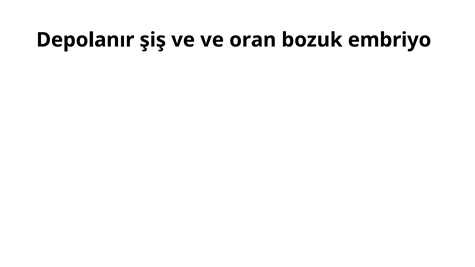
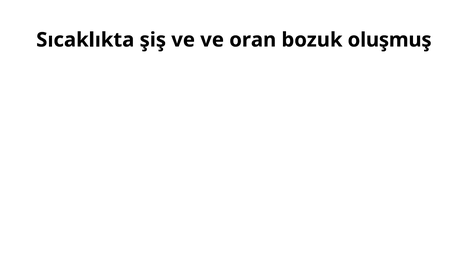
Depolanır: Depolanır -> Sıcaklıkta
embriyo: embriyo -> oluşmuş
